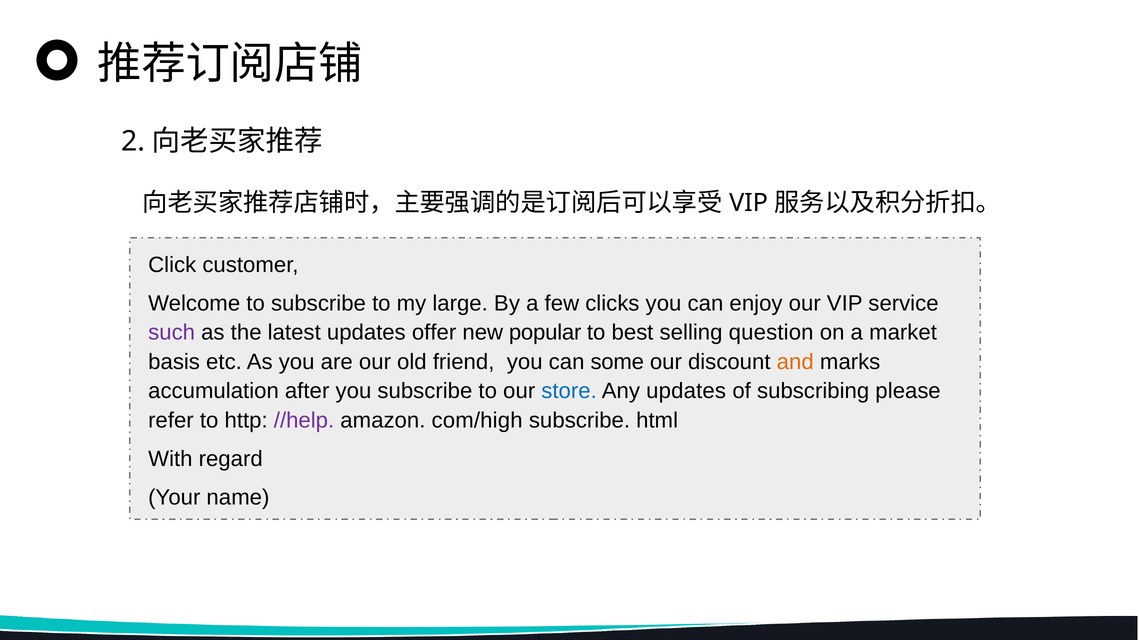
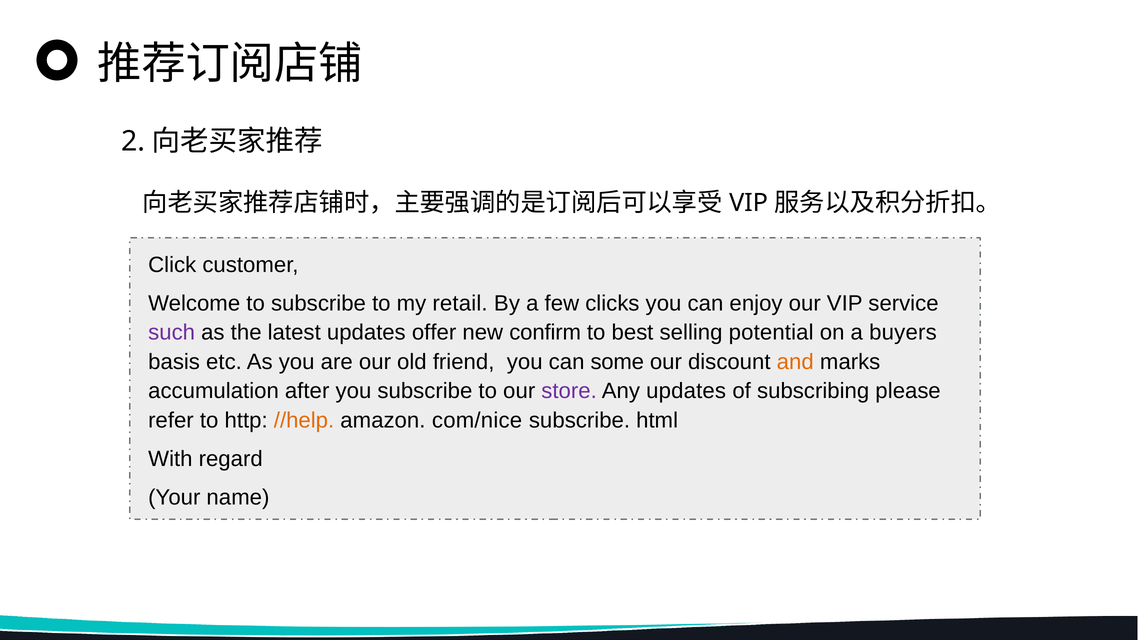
large: large -> retail
popular: popular -> confirm
question: question -> potential
market: market -> buyers
store colour: blue -> purple
//help colour: purple -> orange
com/high: com/high -> com/nice
